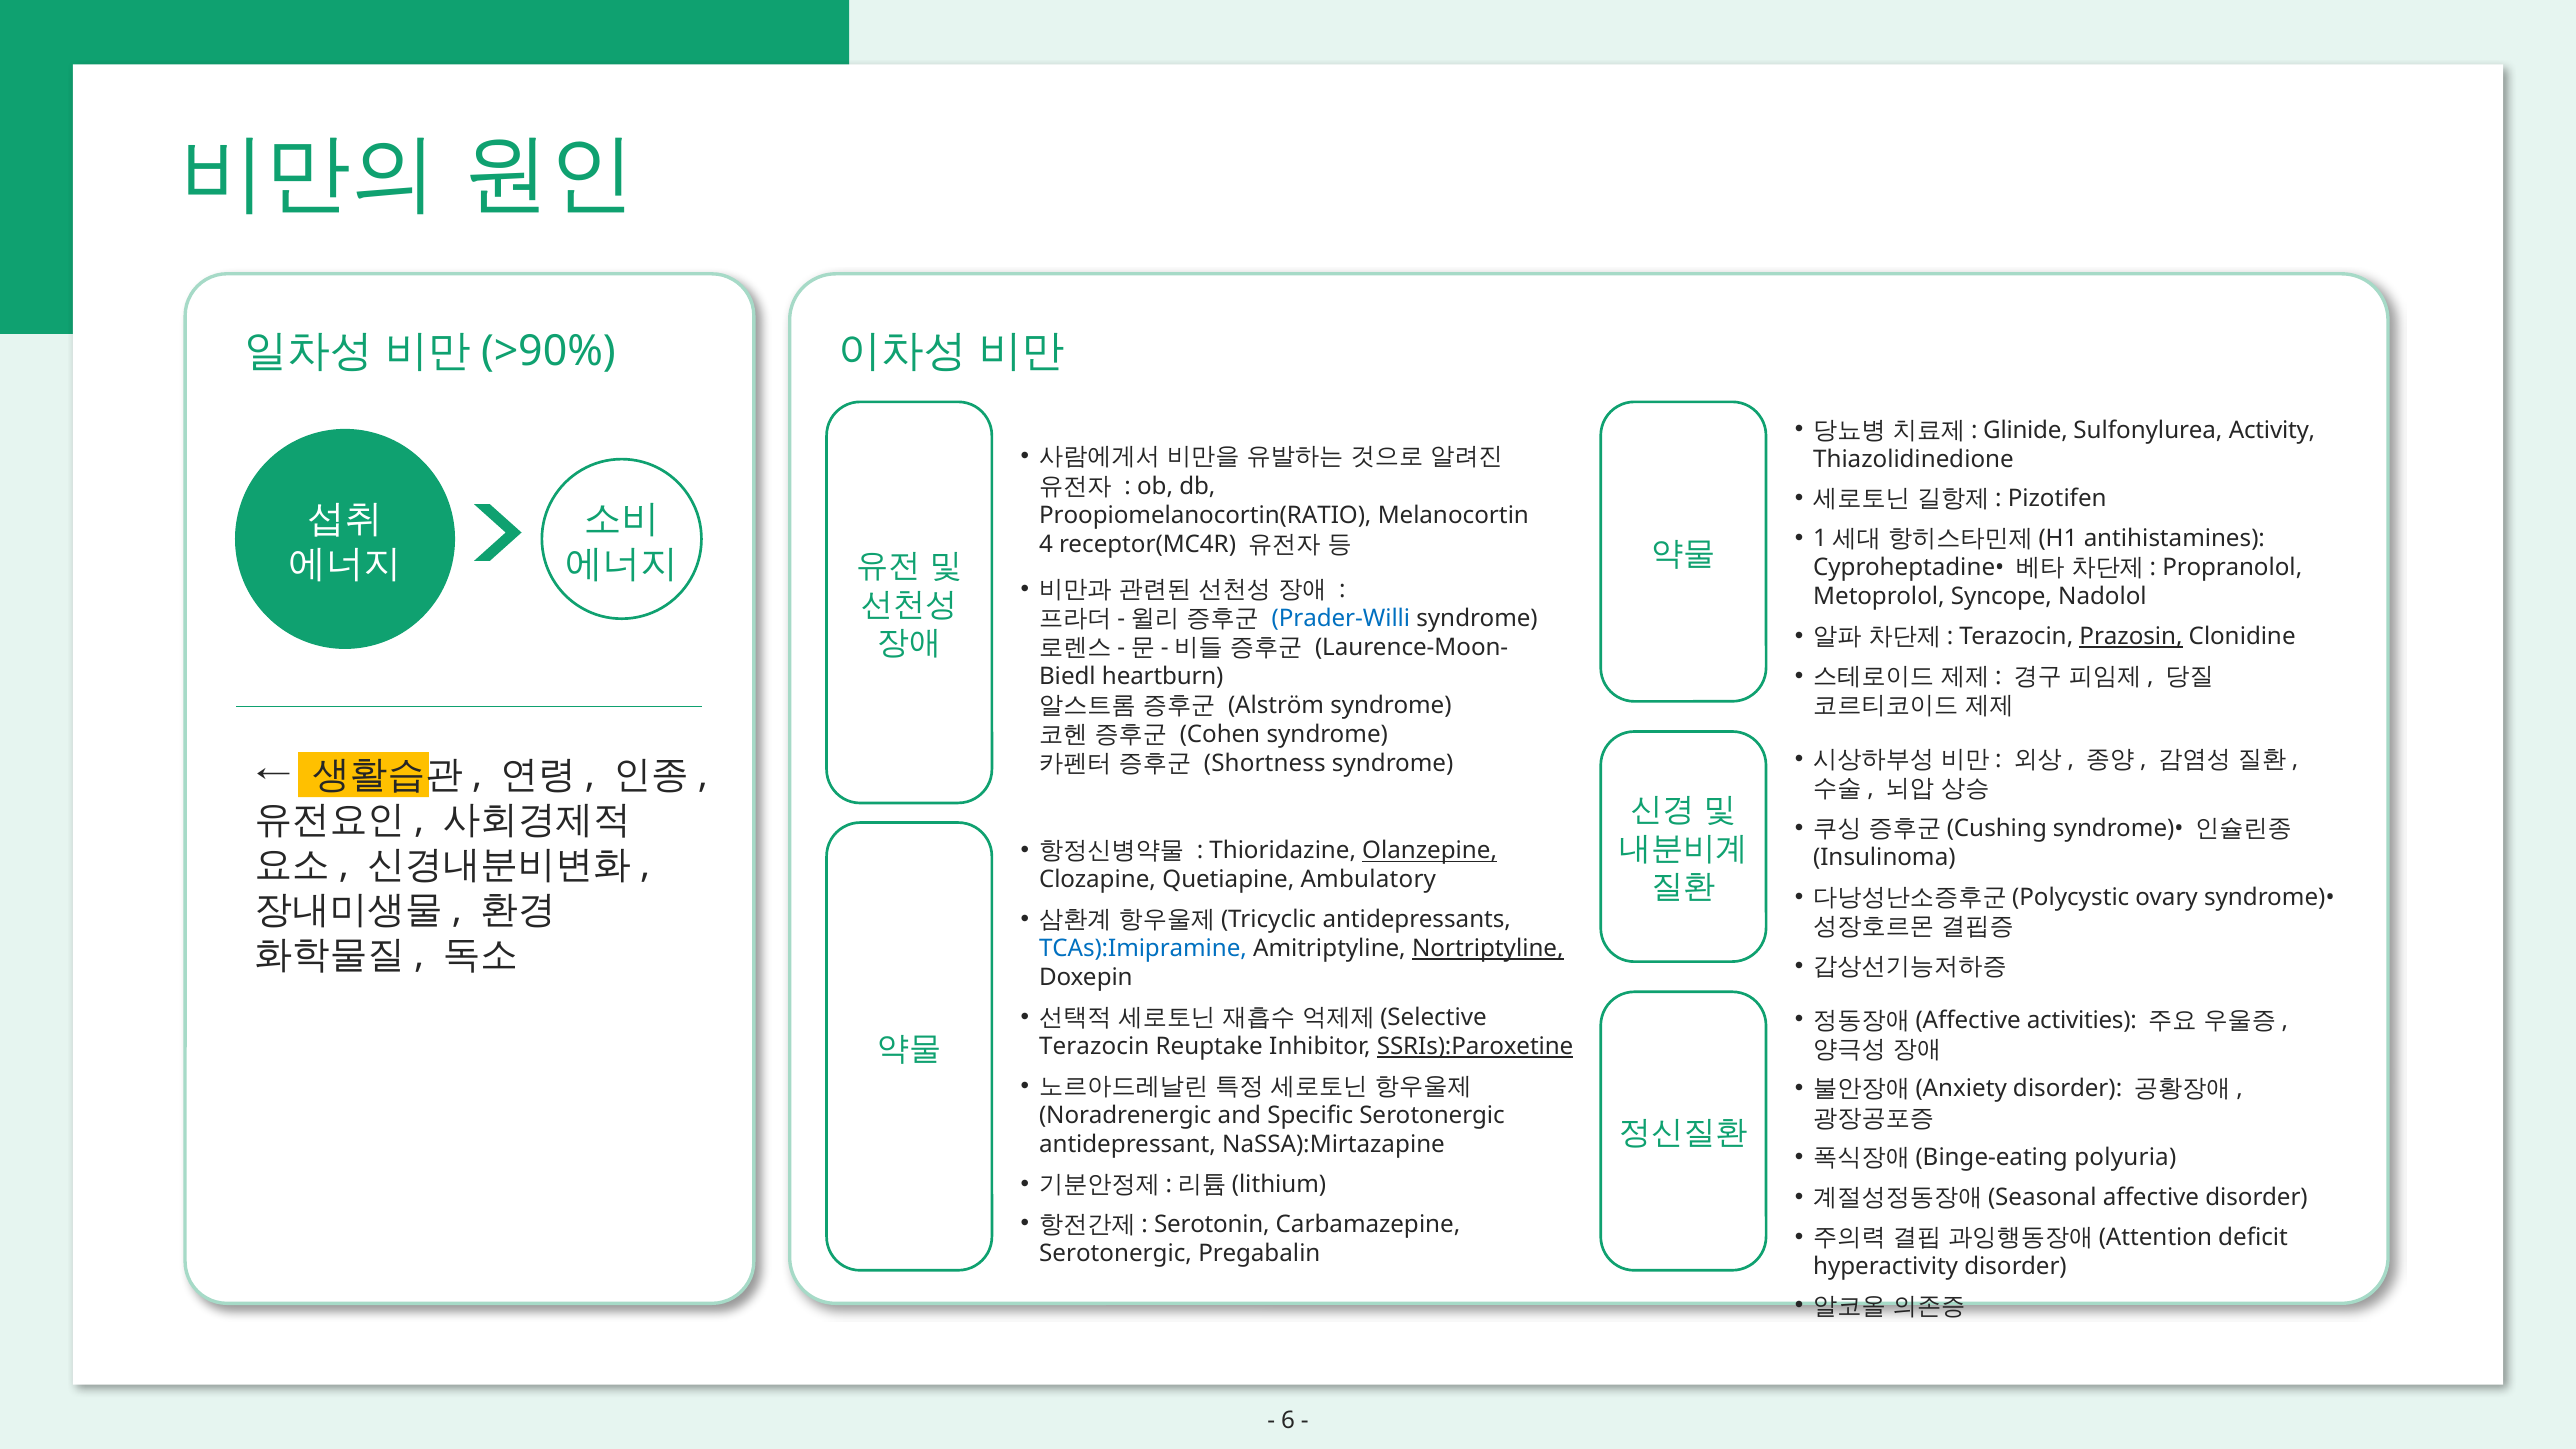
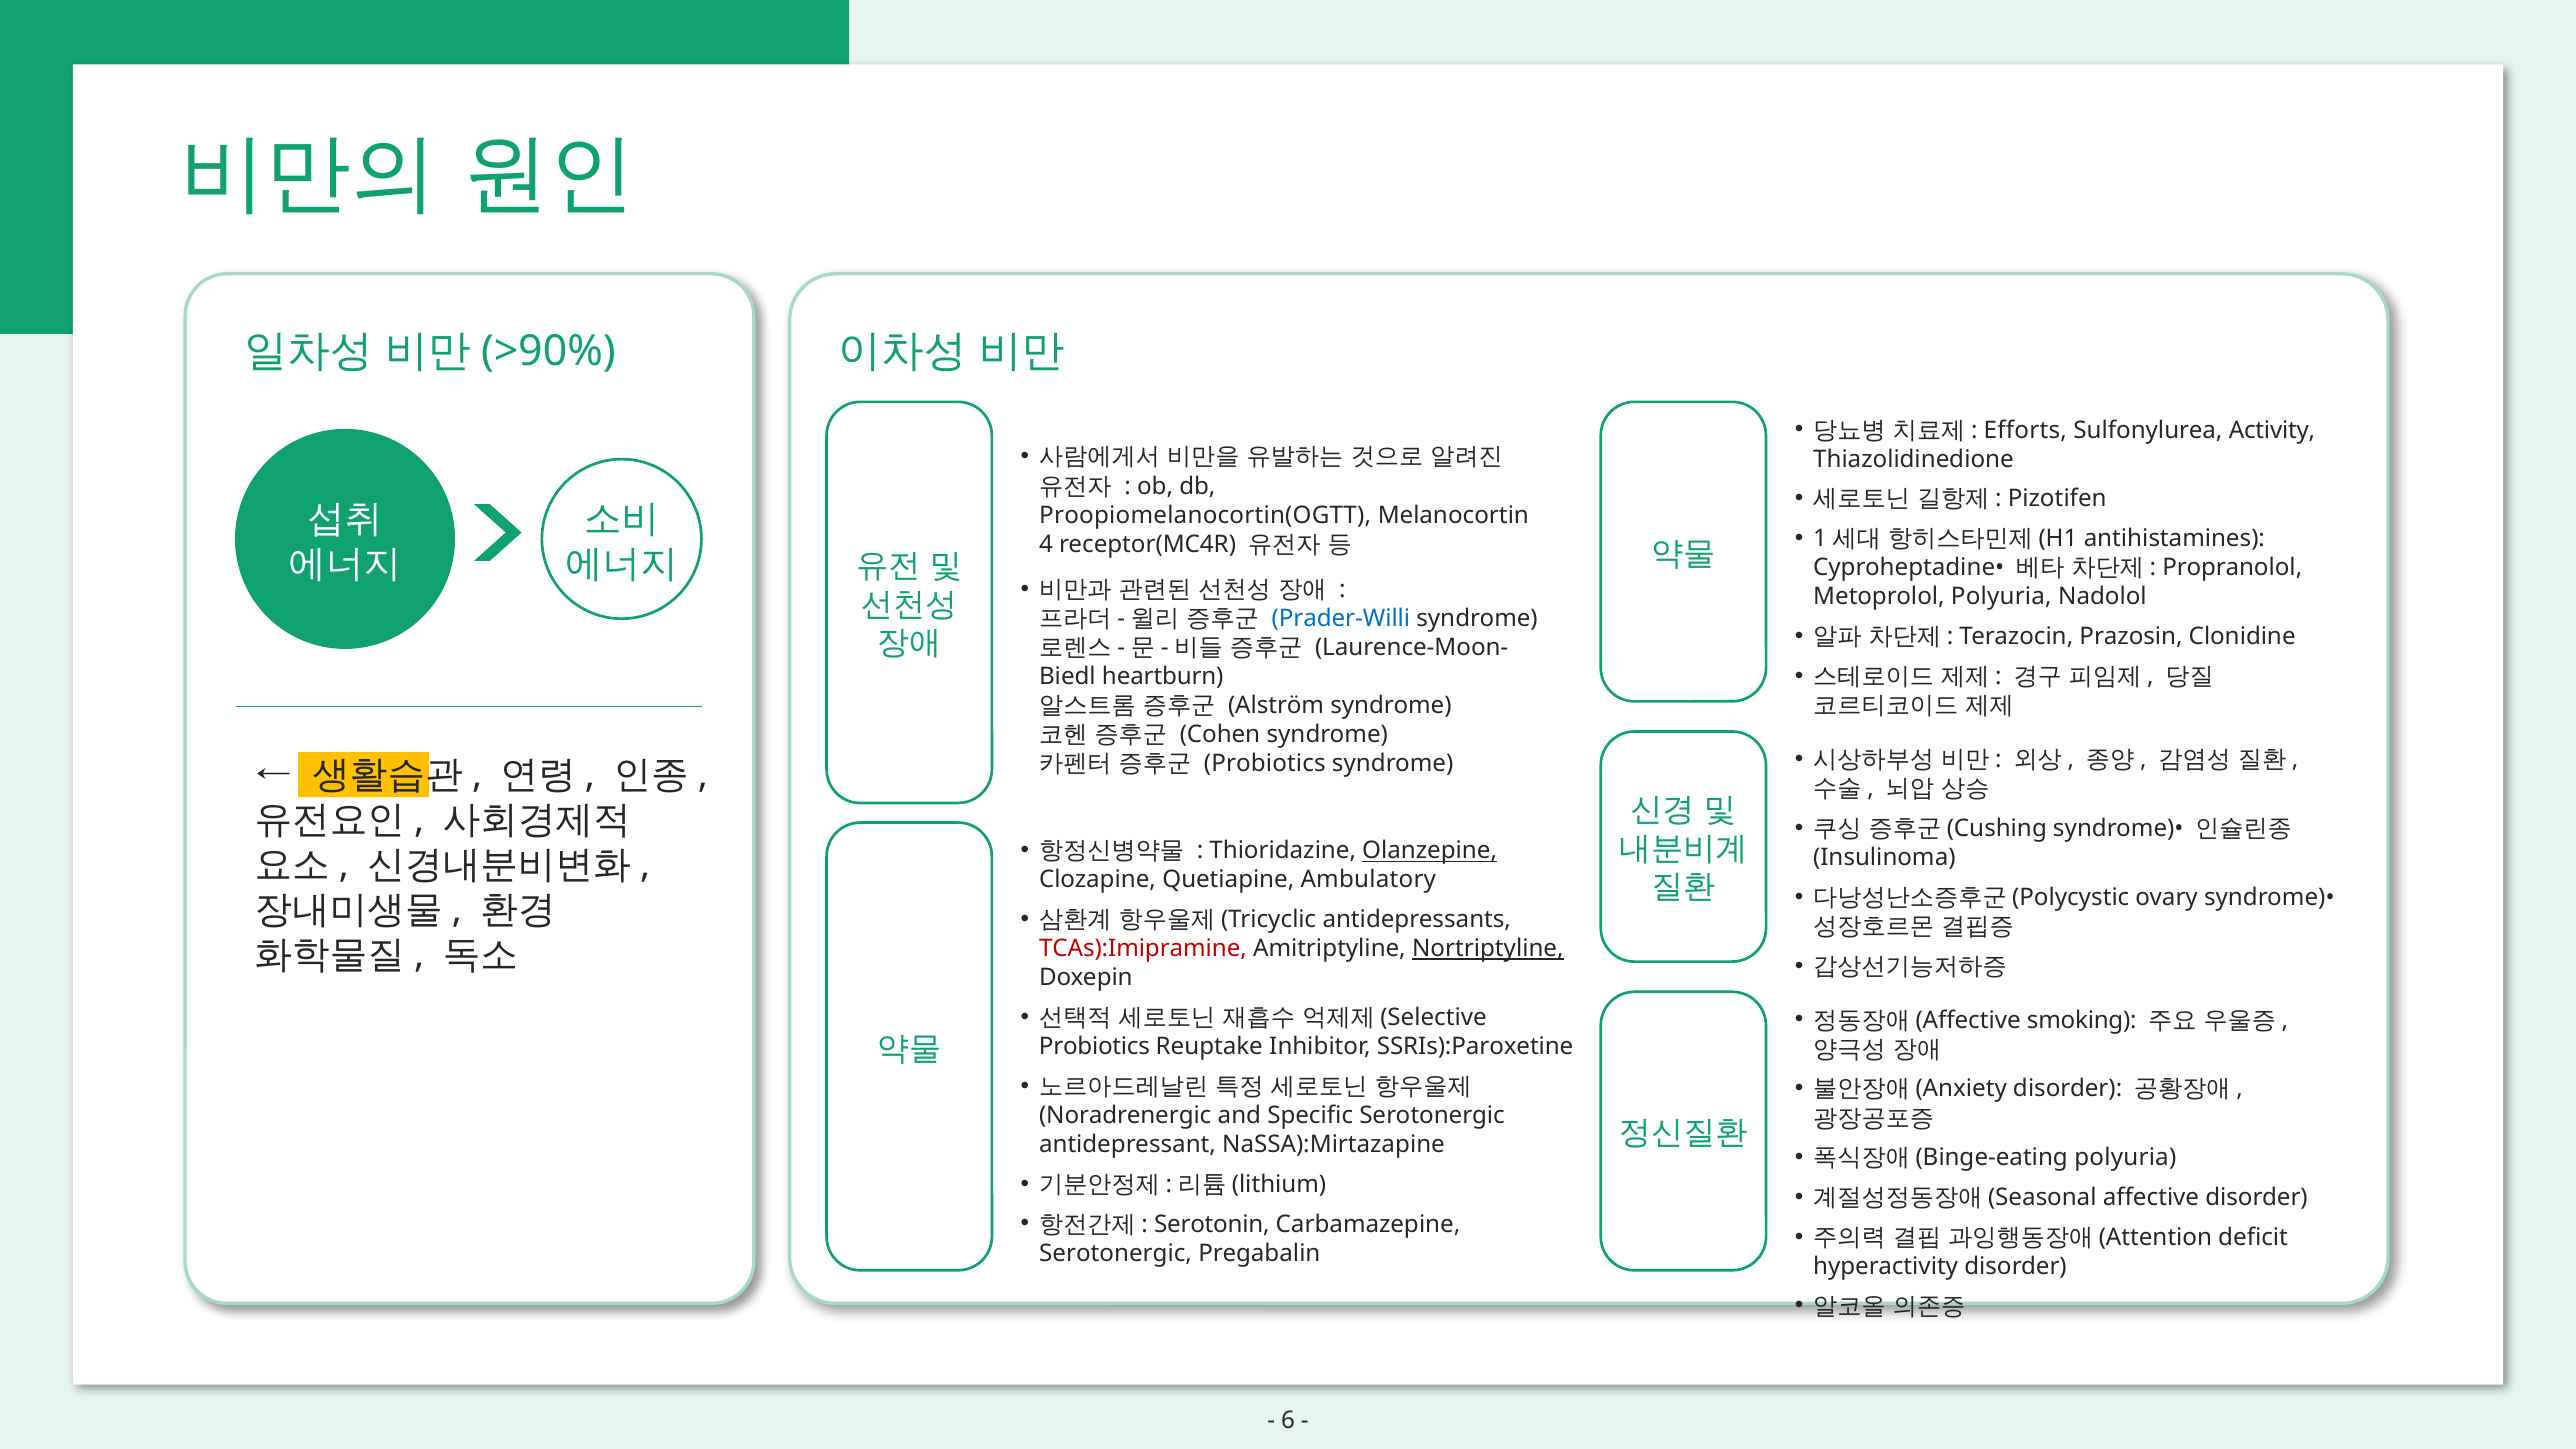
Glinide: Glinide -> Efforts
Proopiomelanocortin(RATIO: Proopiomelanocortin(RATIO -> Proopiomelanocortin(OGTT
Metoprolol Syncope: Syncope -> Polyuria
Prazosin underline: present -> none
Shortness at (1265, 764): Shortness -> Probiotics
TCAs):Imipramine colour: blue -> red
activities: activities -> smoking
Terazocin at (1094, 1047): Terazocin -> Probiotics
SSRIs):Paroxetine underline: present -> none
